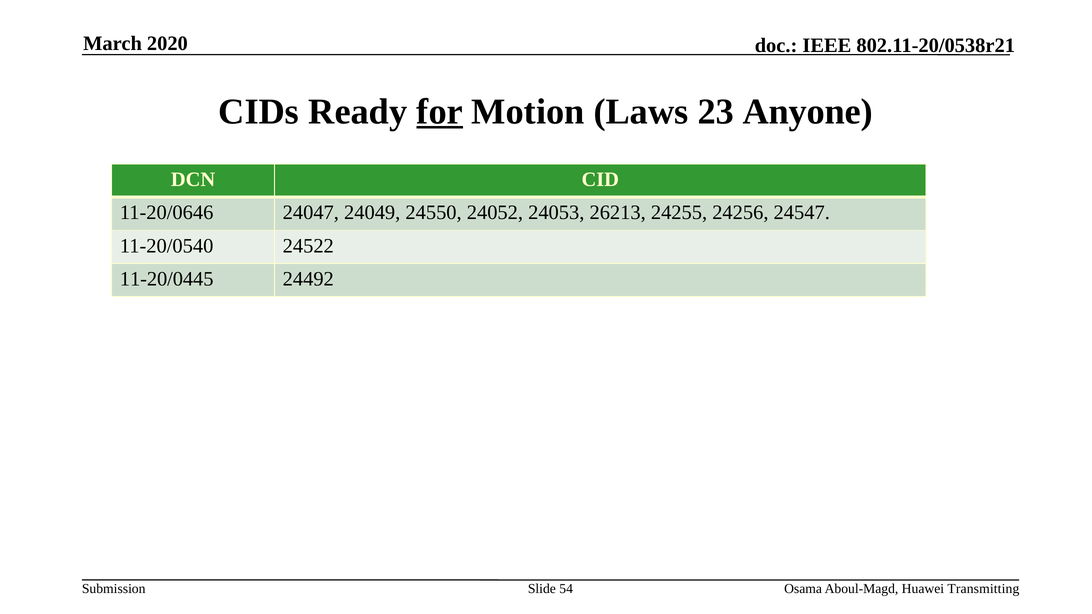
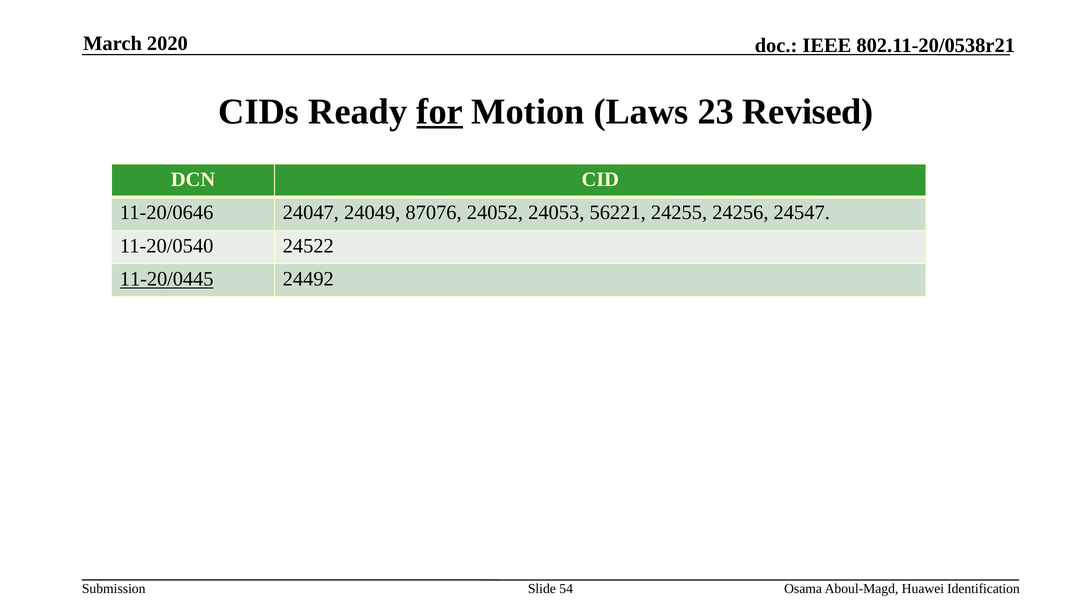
Anyone: Anyone -> Revised
24550: 24550 -> 87076
26213: 26213 -> 56221
11-20/0445 underline: none -> present
Transmitting: Transmitting -> Identification
